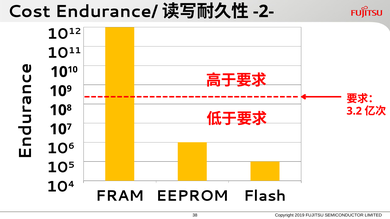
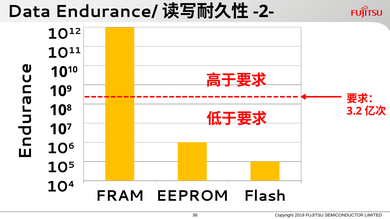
Cost: Cost -> Data
